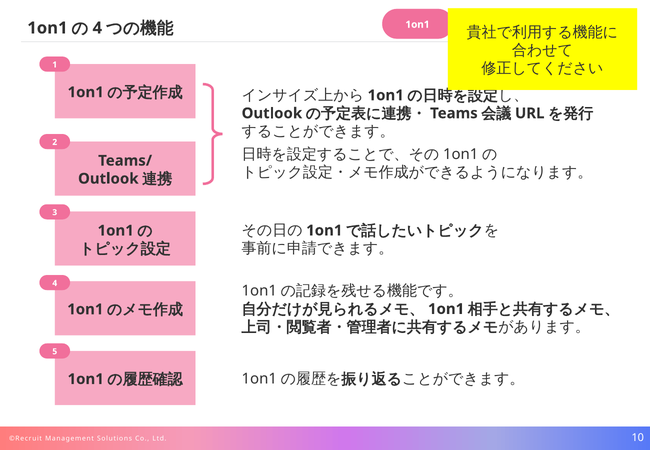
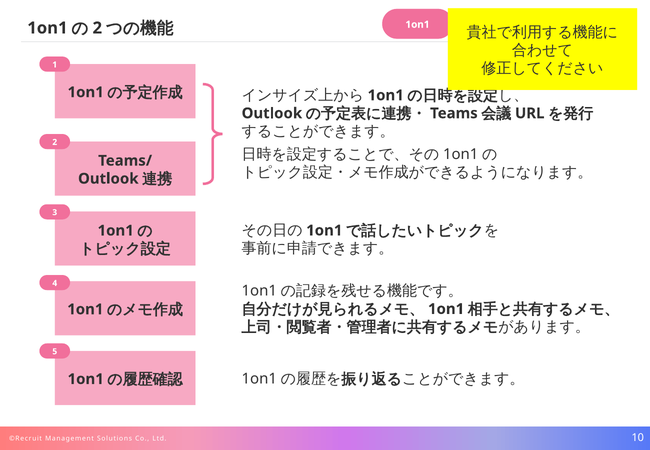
4 at (97, 28): 4 -> 2
